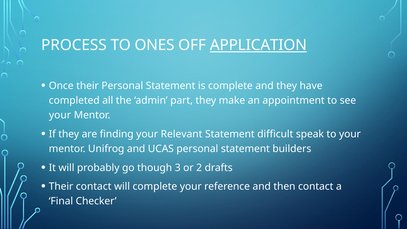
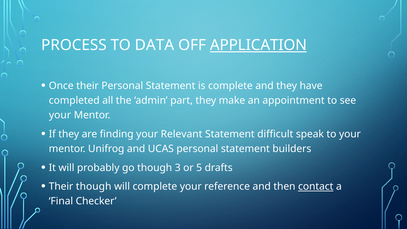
ONES: ONES -> DATA
2: 2 -> 5
Their contact: contact -> though
contact at (316, 187) underline: none -> present
